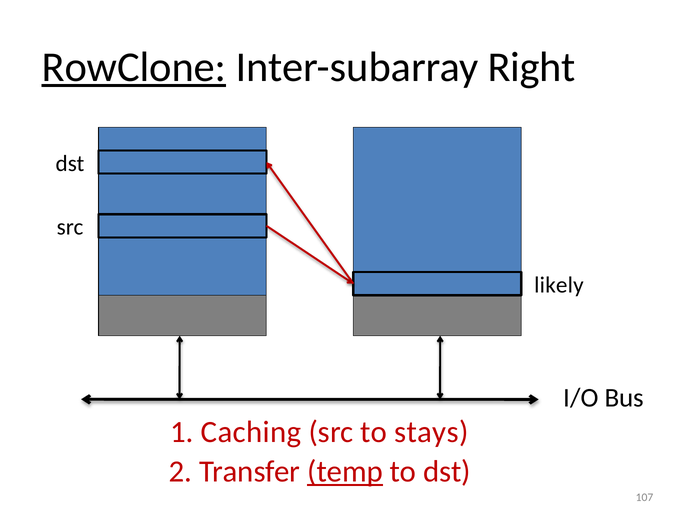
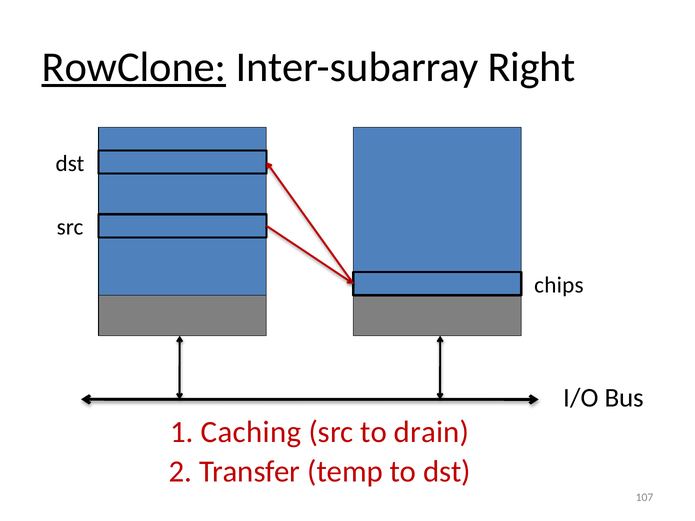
likely: likely -> chips
stays: stays -> drain
temp underline: present -> none
